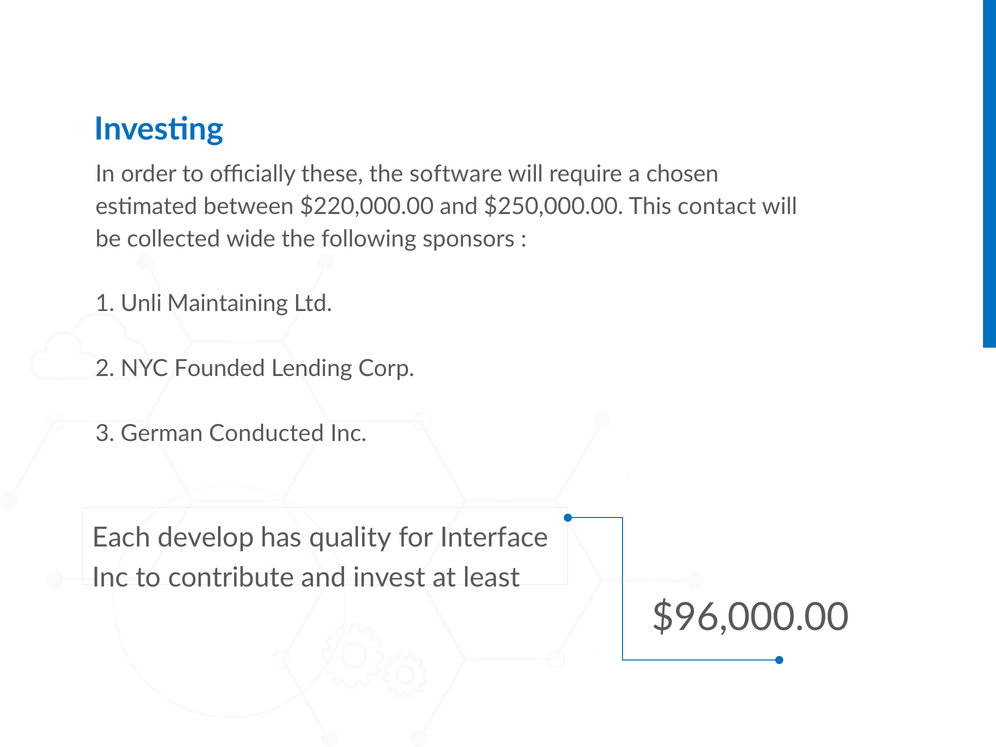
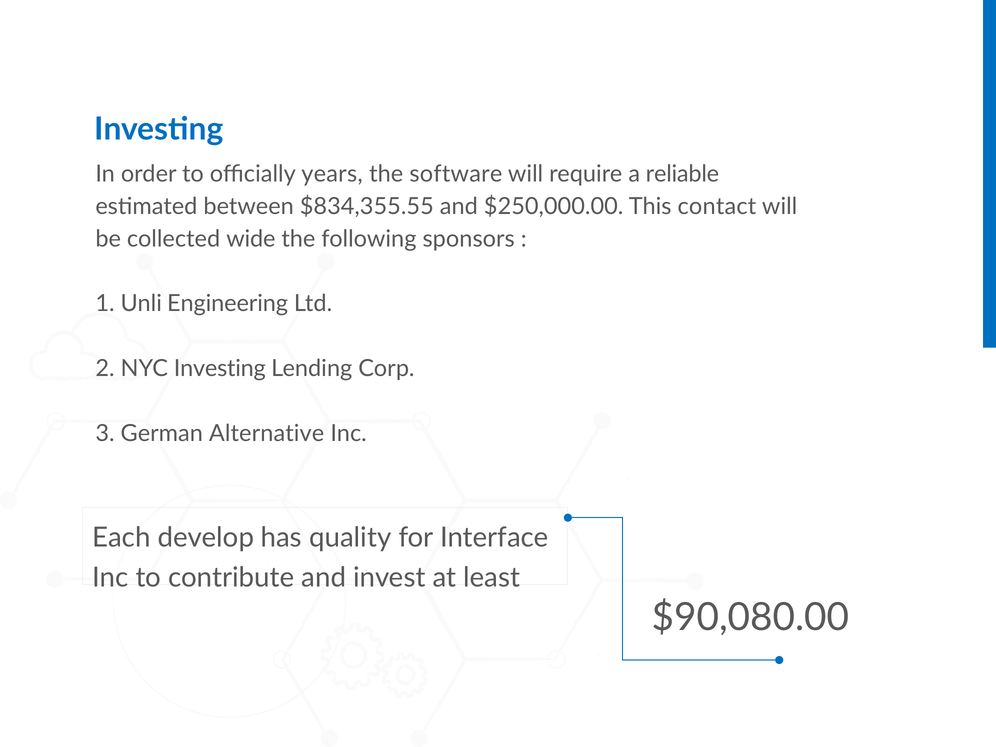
these: these -> years
chosen: chosen -> reliable
$220,000.00: $220,000.00 -> $834,355.55
Maintaining: Maintaining -> Engineering
NYC Founded: Founded -> Investing
Conducted: Conducted -> Alternative
$96,000.00: $96,000.00 -> $90,080.00
